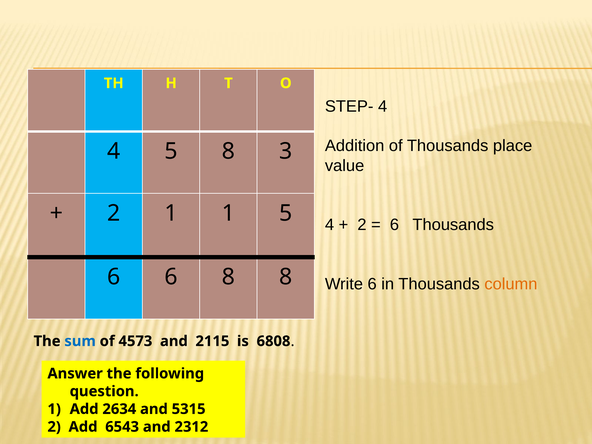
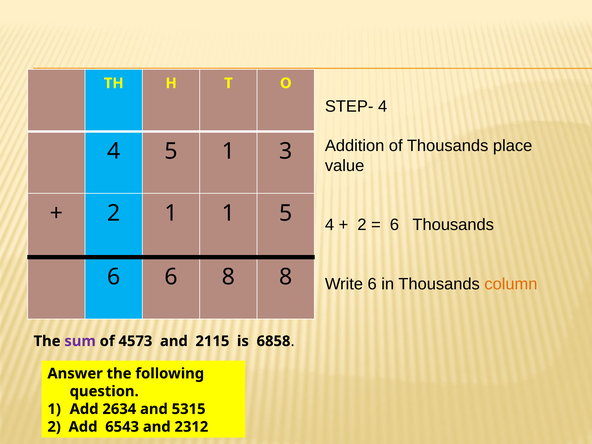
5 8: 8 -> 1
sum colour: blue -> purple
6808: 6808 -> 6858
